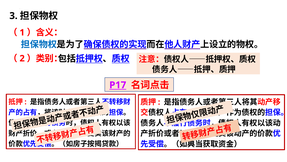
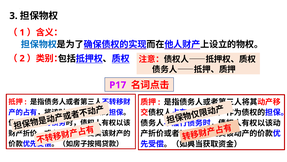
P17 underline: present -> none
